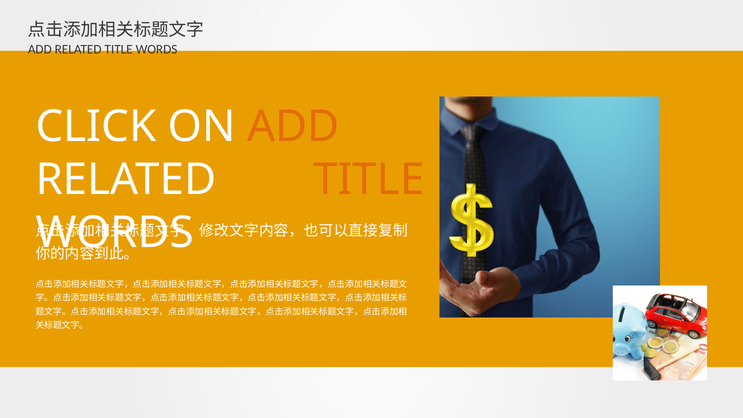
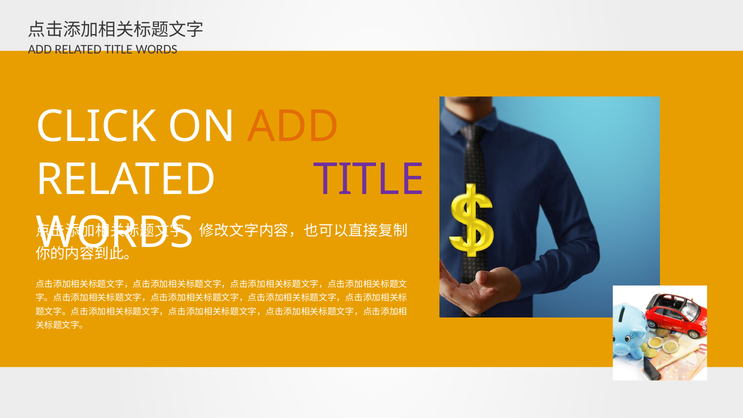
TITLE at (369, 180) colour: orange -> purple
